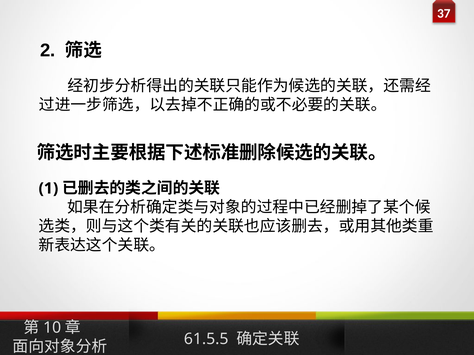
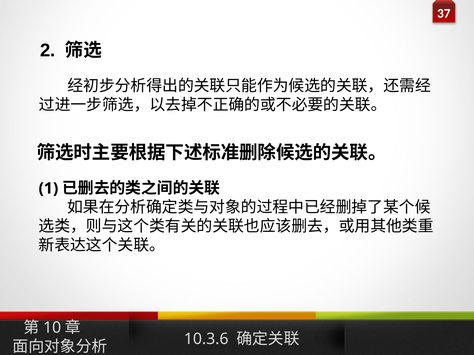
61.5.5: 61.5.5 -> 10.3.6
